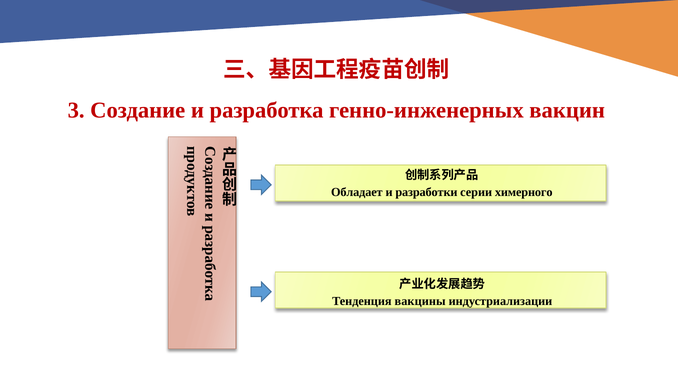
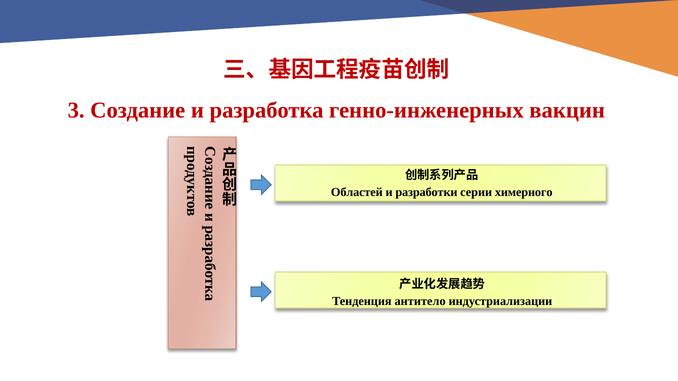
Обладает: Обладает -> Областей
вакцины: вакцины -> антитело
